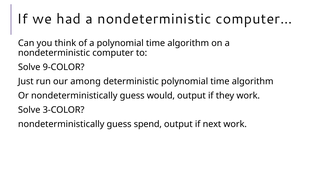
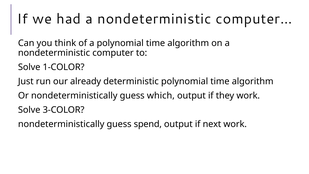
9-COLOR: 9-COLOR -> 1-COLOR
among: among -> already
would: would -> which
